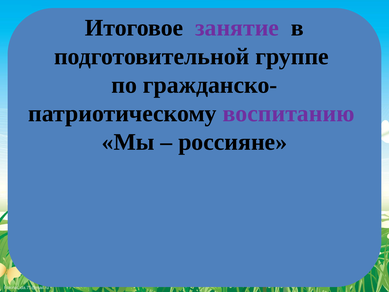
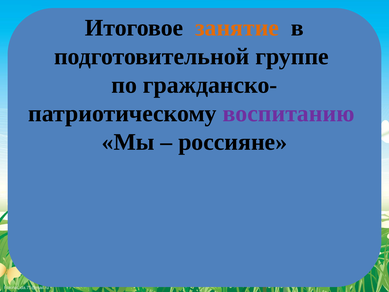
занятие colour: purple -> orange
